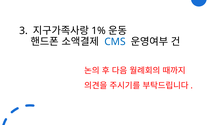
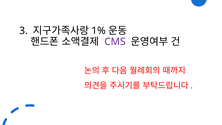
CMS colour: blue -> purple
